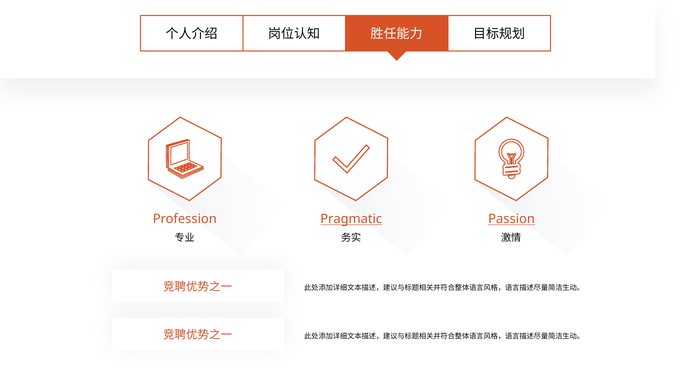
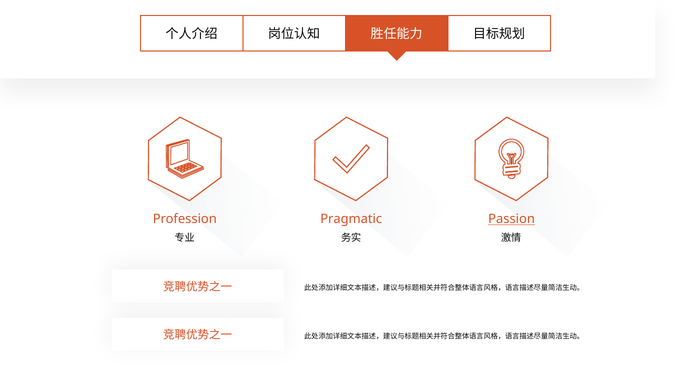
Pragmatic underline: present -> none
